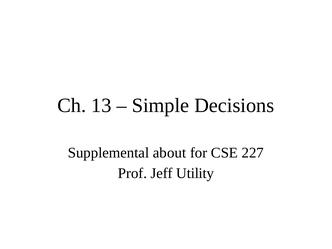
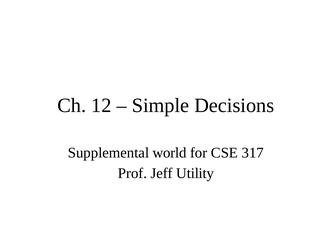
13: 13 -> 12
about: about -> world
227: 227 -> 317
